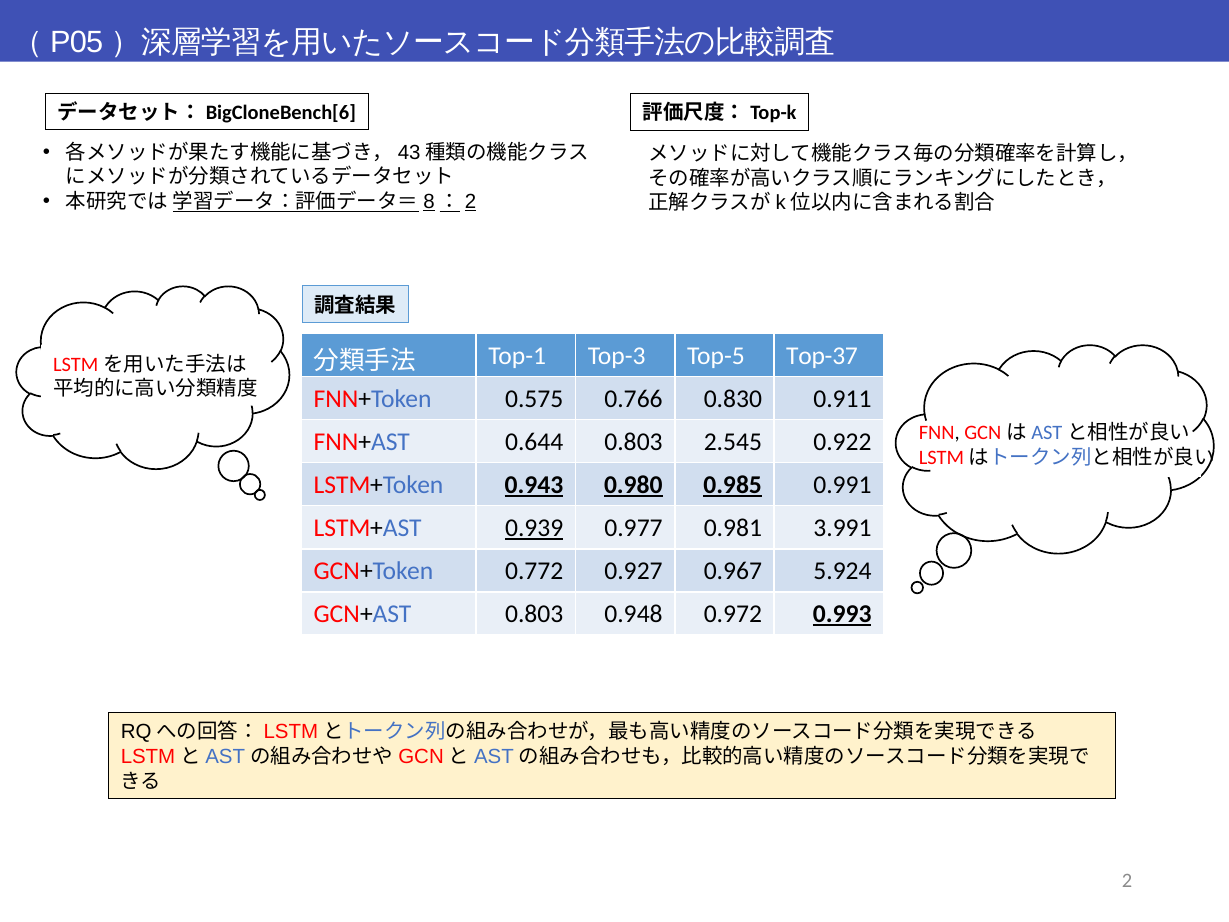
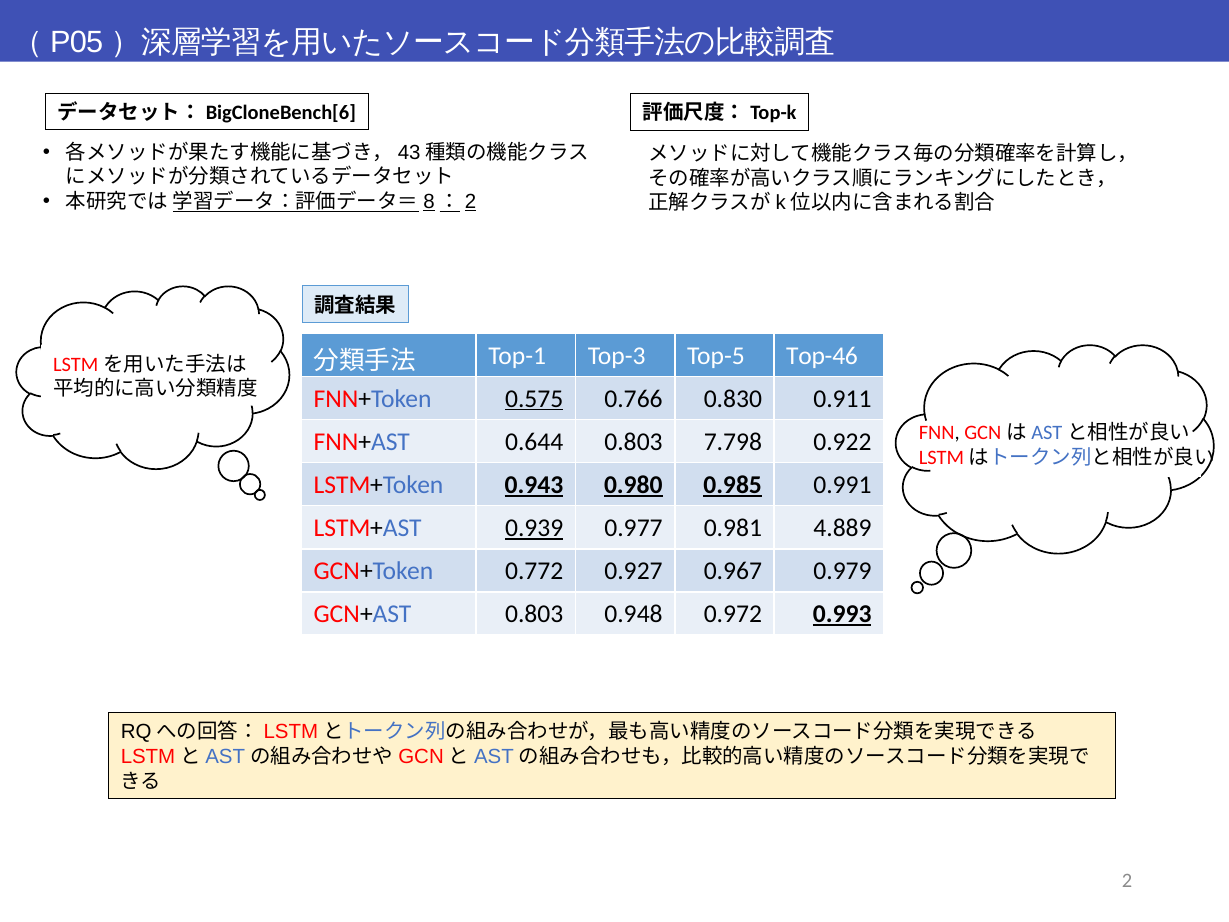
Top-37: Top-37 -> Top-46
0.575 underline: none -> present
2.545: 2.545 -> 7.798
3.991: 3.991 -> 4.889
5.924: 5.924 -> 0.979
